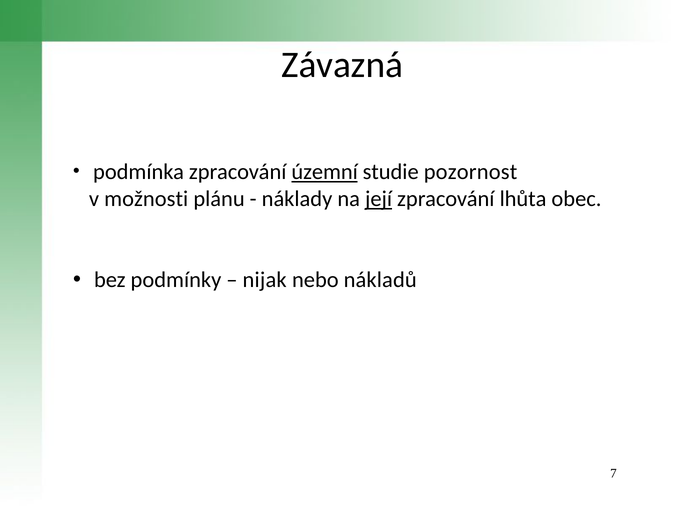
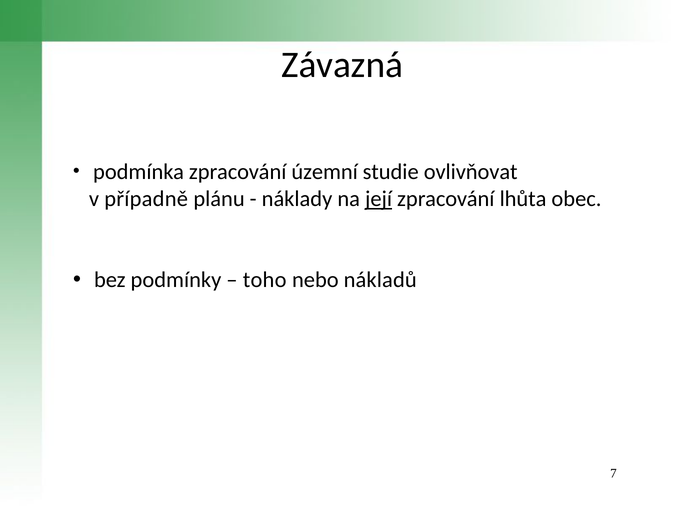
územní underline: present -> none
pozornost: pozornost -> ovlivňovat
možnosti: možnosti -> případně
nijak: nijak -> toho
